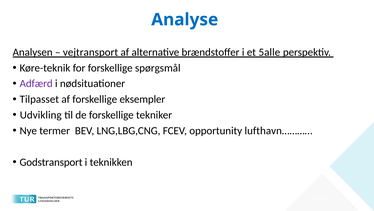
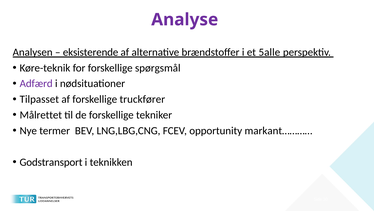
Analyse colour: blue -> purple
vejtransport: vejtransport -> eksisterende
eksempler: eksempler -> truckfører
Udvikling: Udvikling -> Målrettet
lufthavn…………: lufthavn………… -> markant…………
